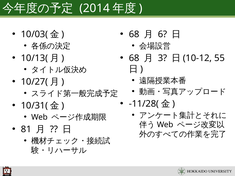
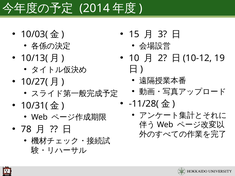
68 at (134, 34): 68 -> 15
6: 6 -> 3
68 at (134, 58): 68 -> 10
3: 3 -> 2
55: 55 -> 19
81: 81 -> 78
